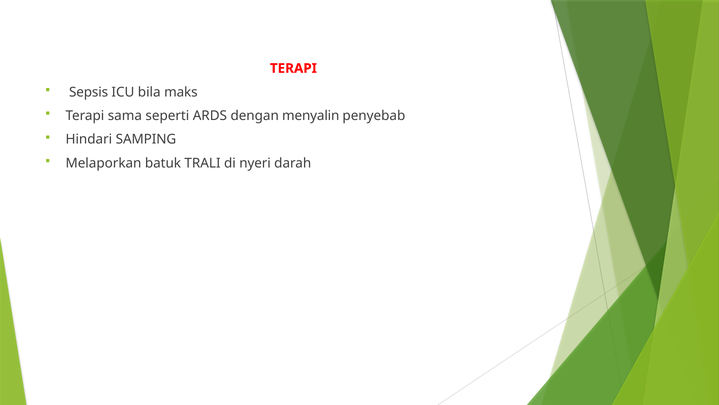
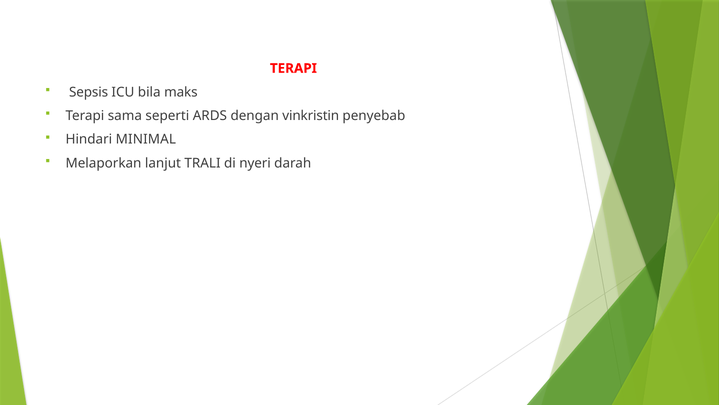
menyalin: menyalin -> vinkristin
SAMPING: SAMPING -> MINIMAL
batuk: batuk -> lanjut
